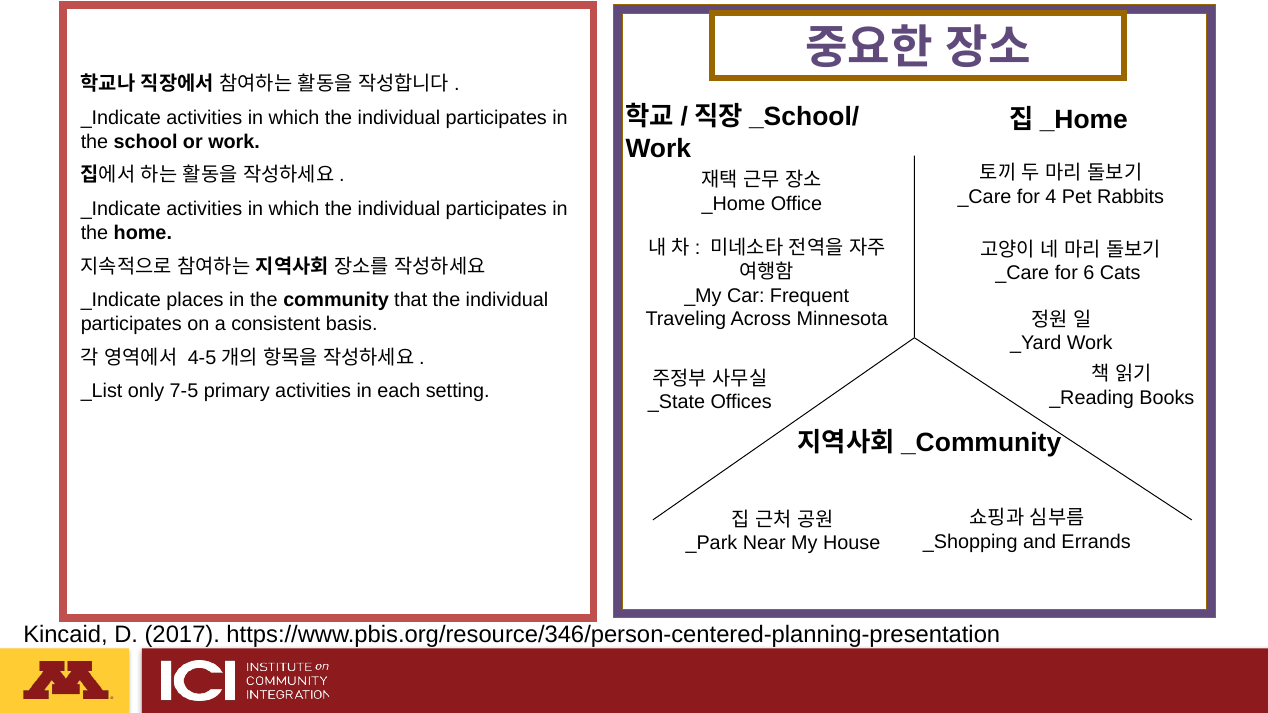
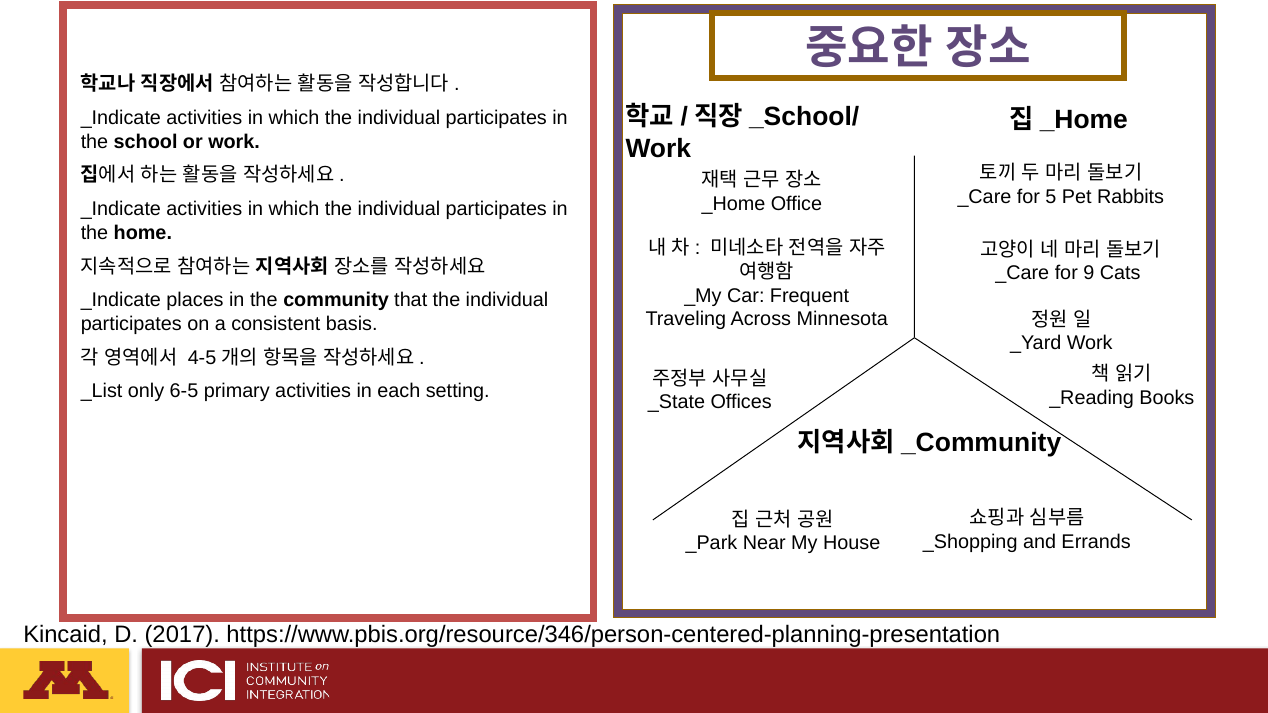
4: 4 -> 5
6: 6 -> 9
7-5: 7-5 -> 6-5
